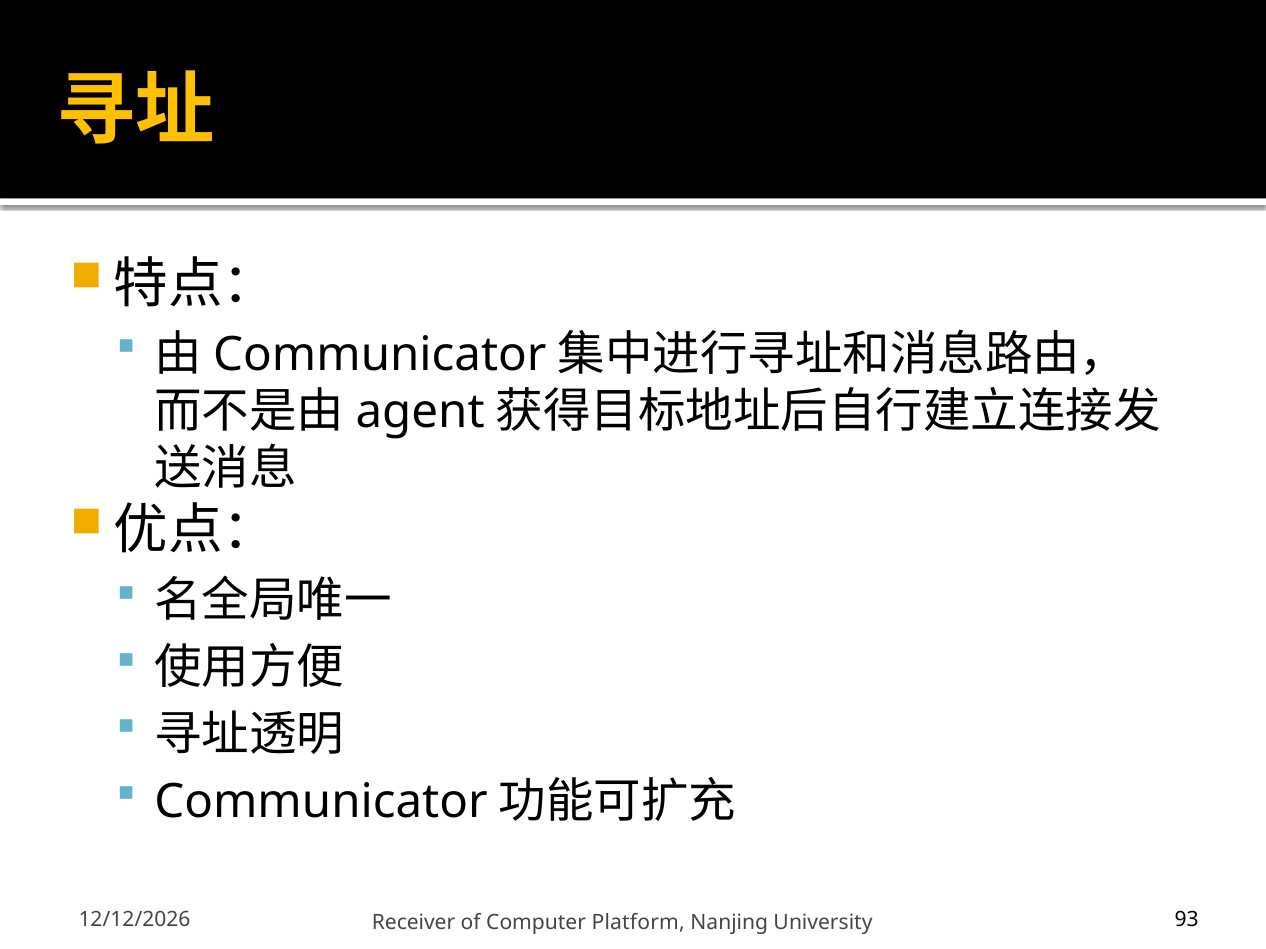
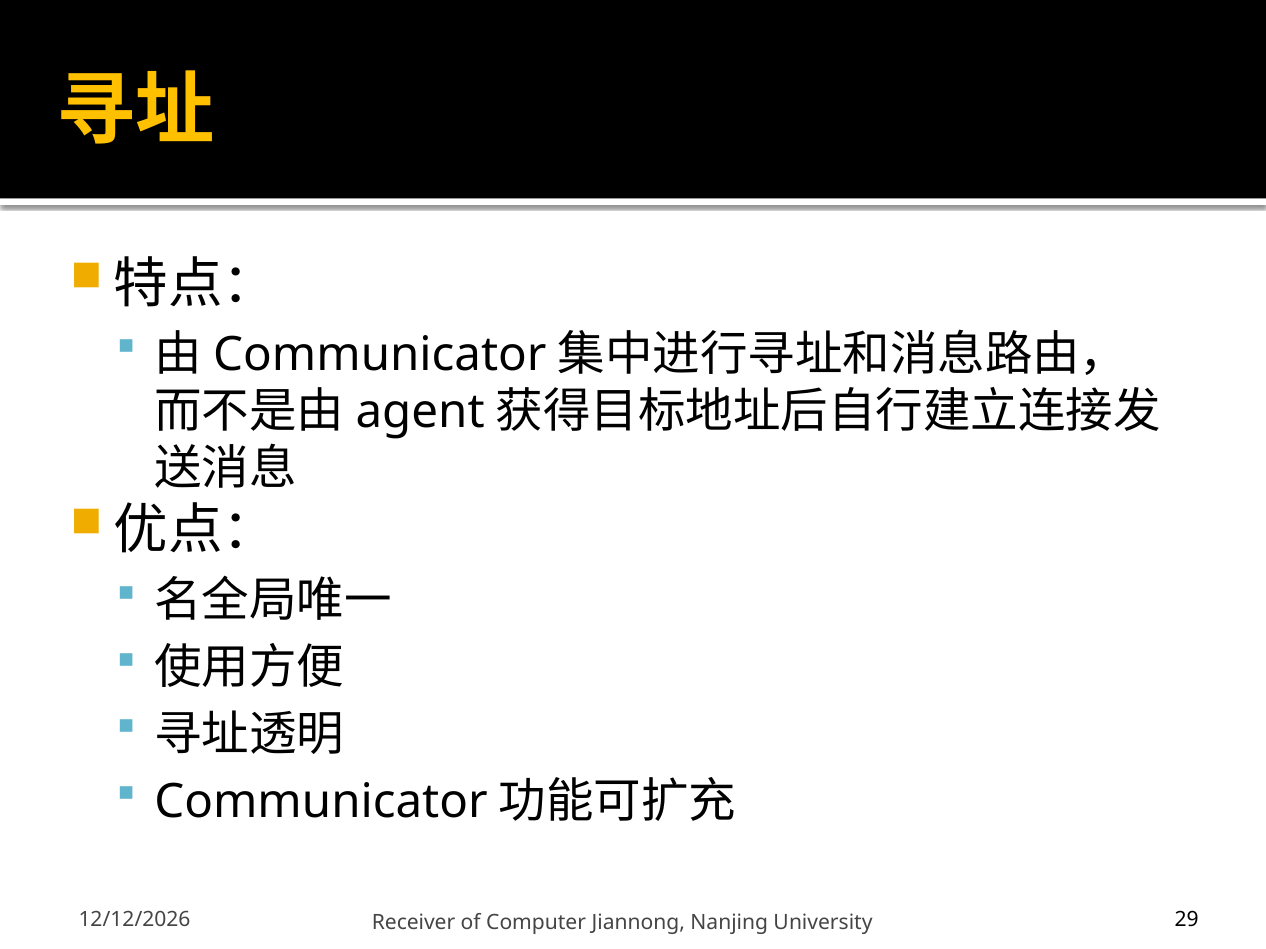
Platform: Platform -> Jiannong
93: 93 -> 29
